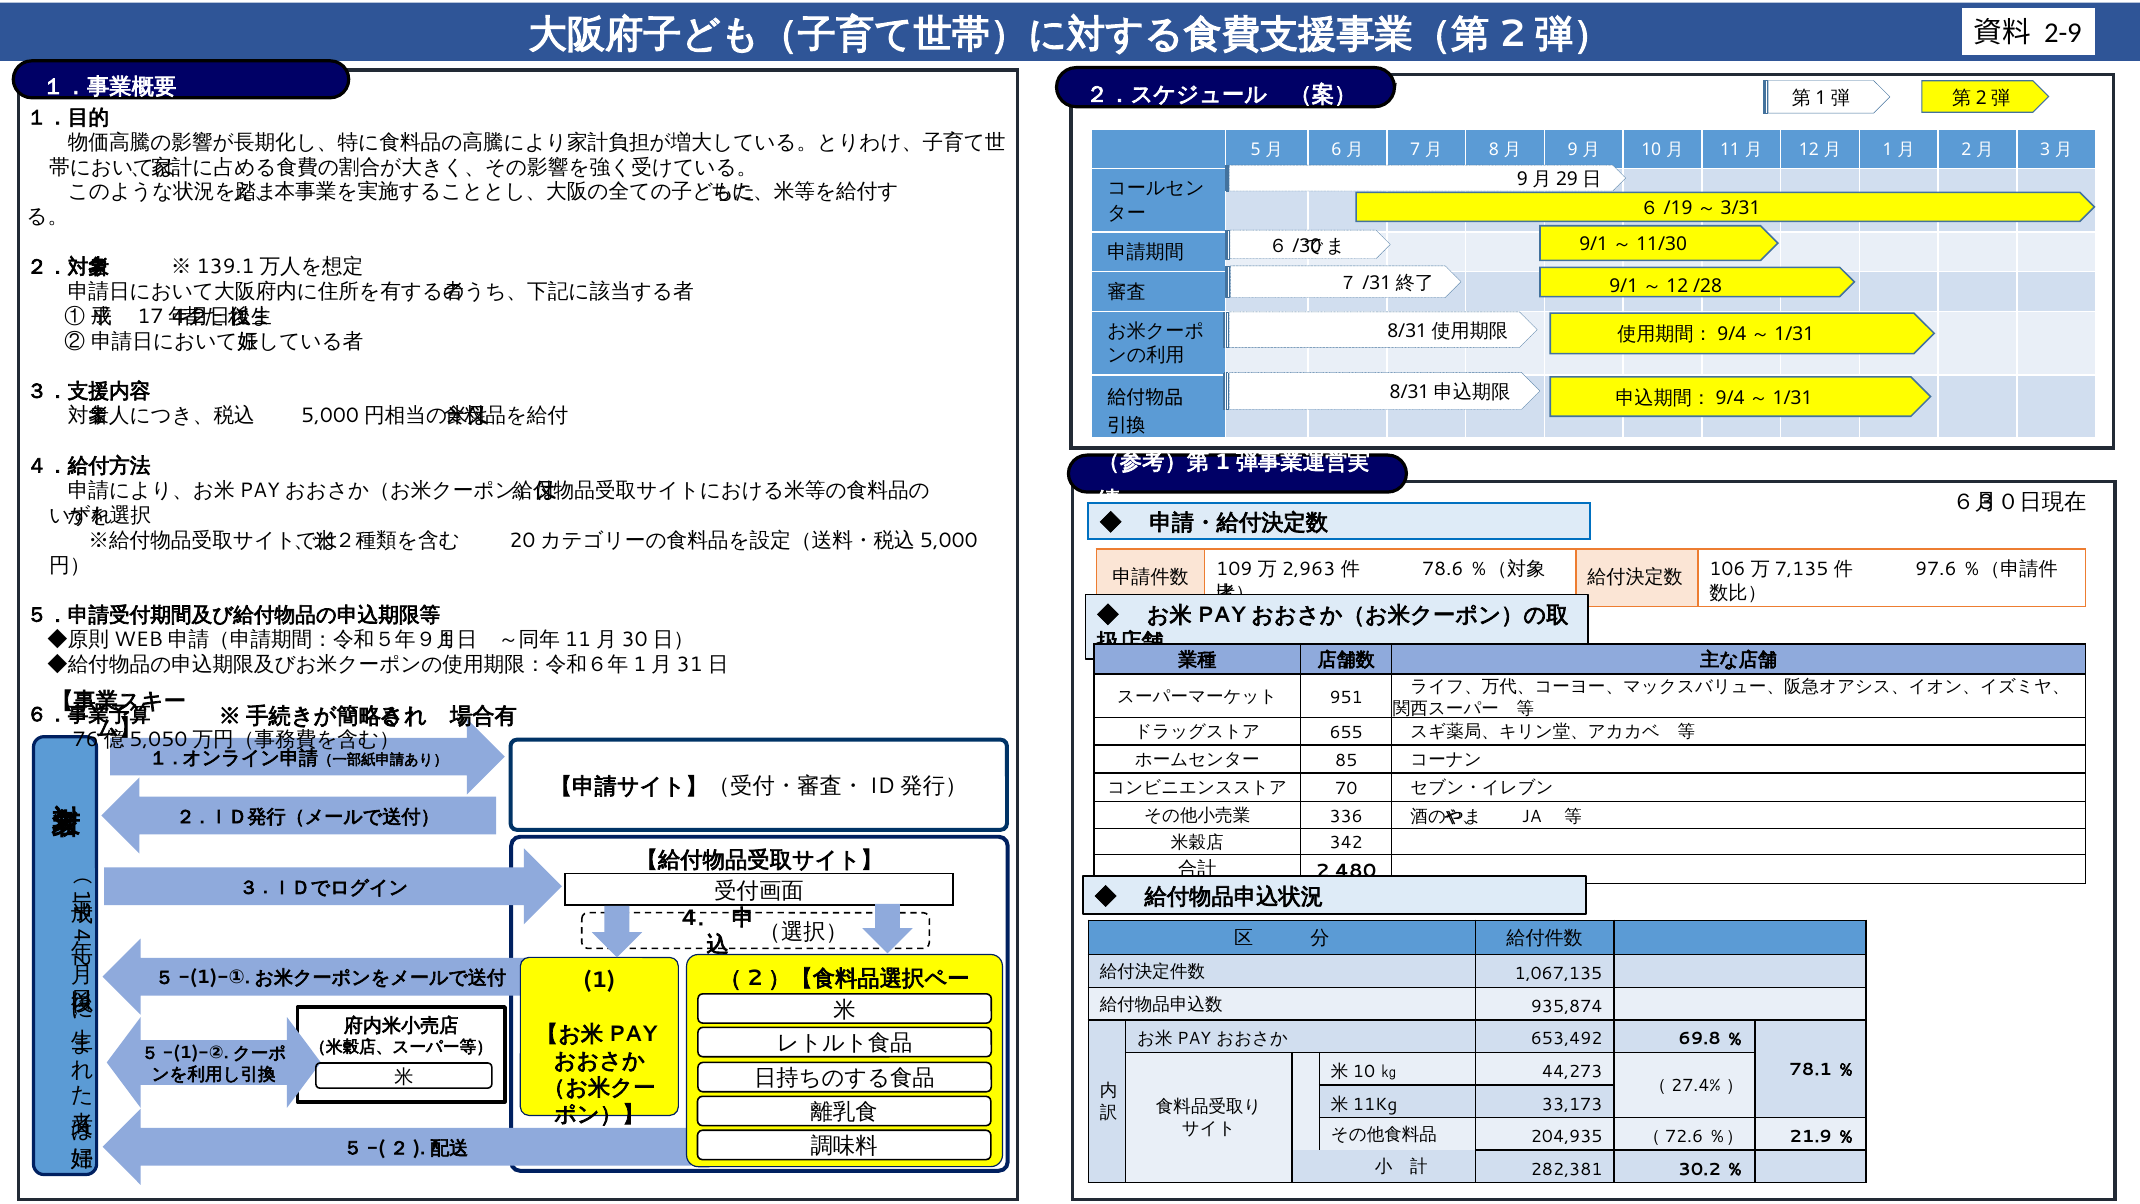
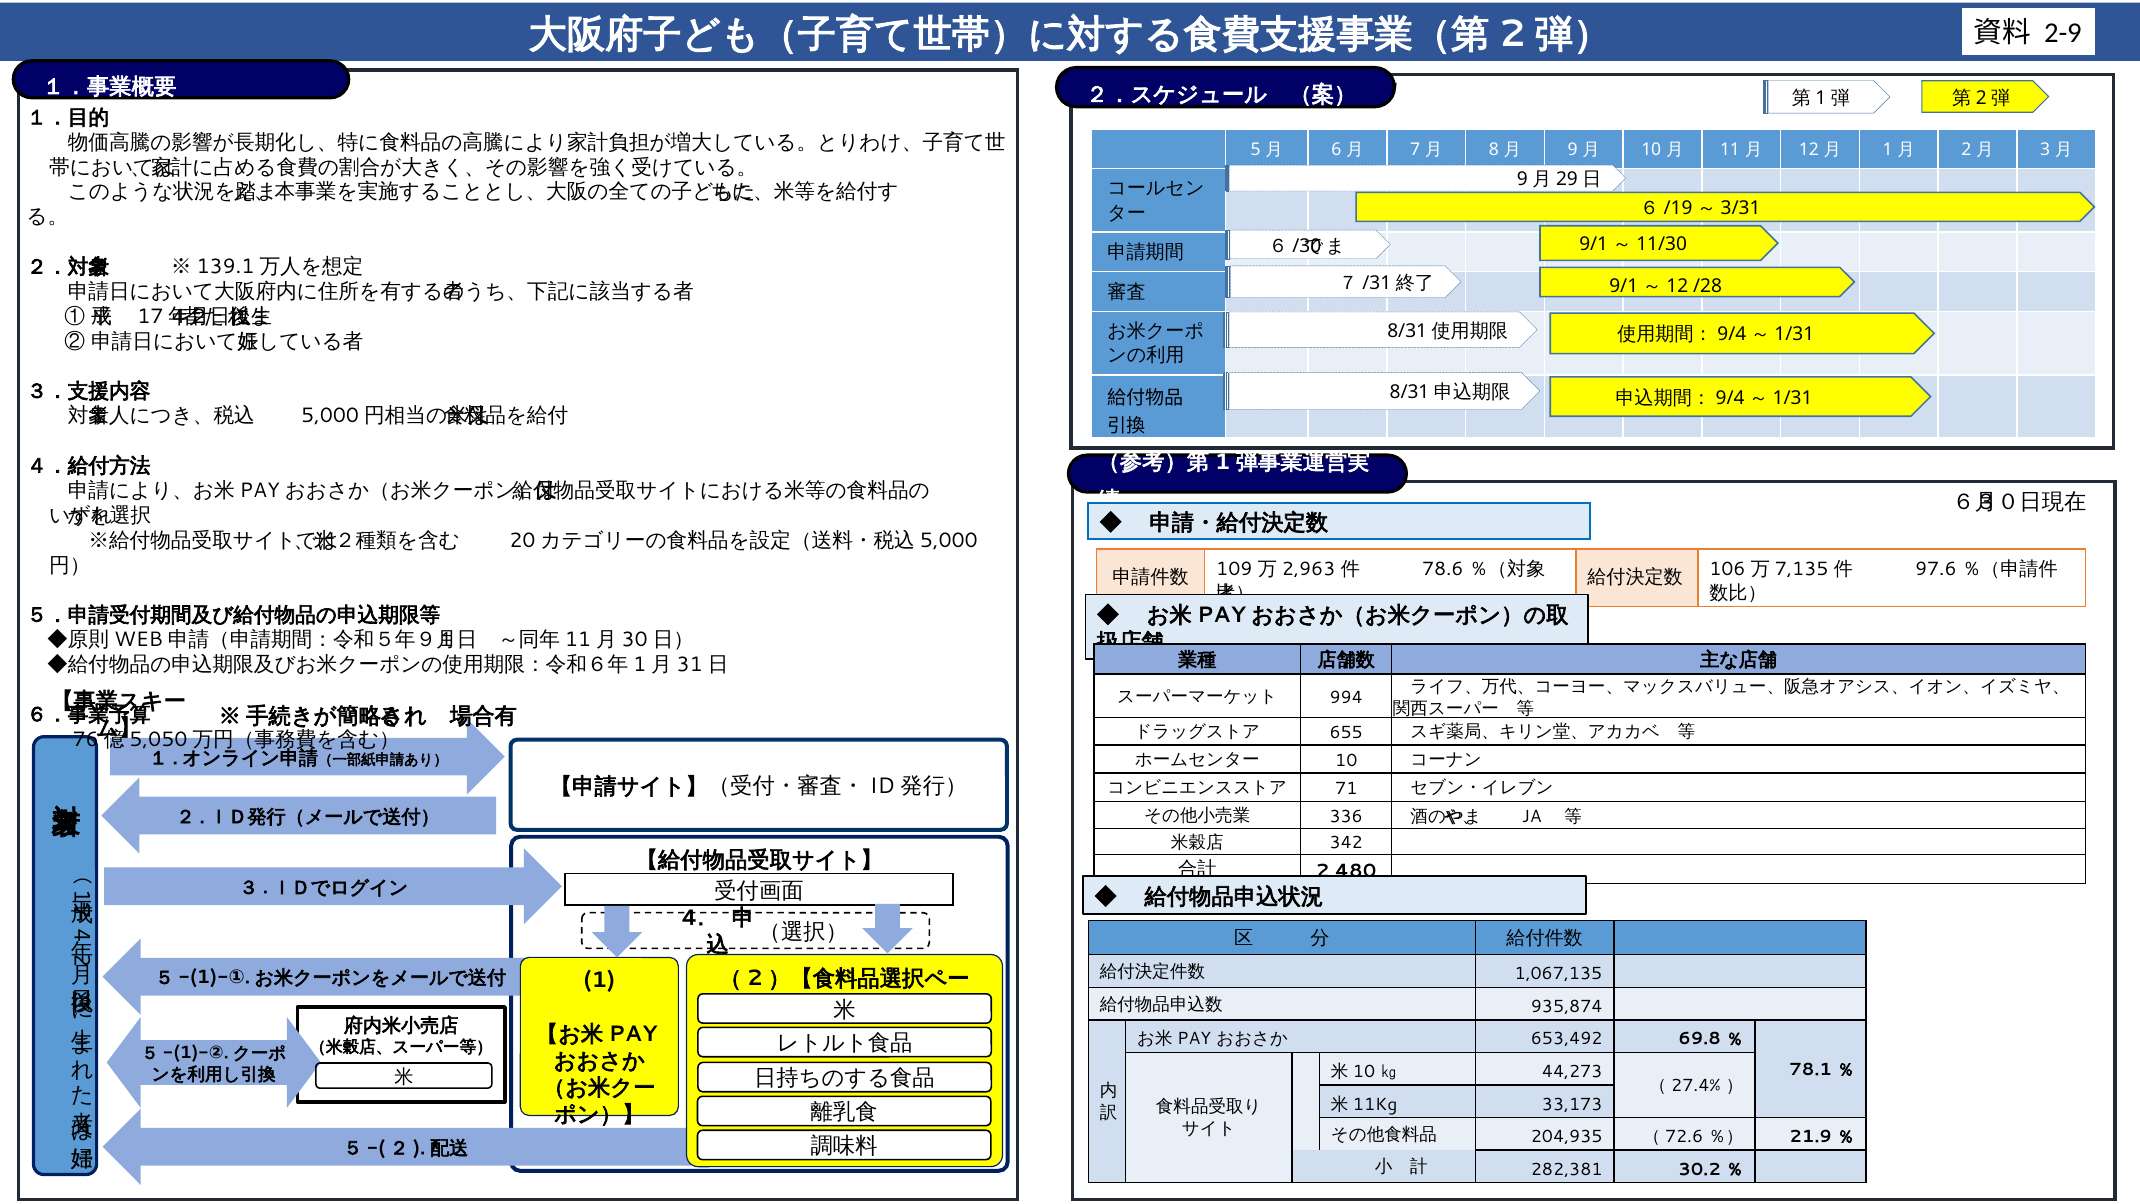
951: 951 -> 994
85 at (1346, 760): 85 -> 10
70: 70 -> 71
